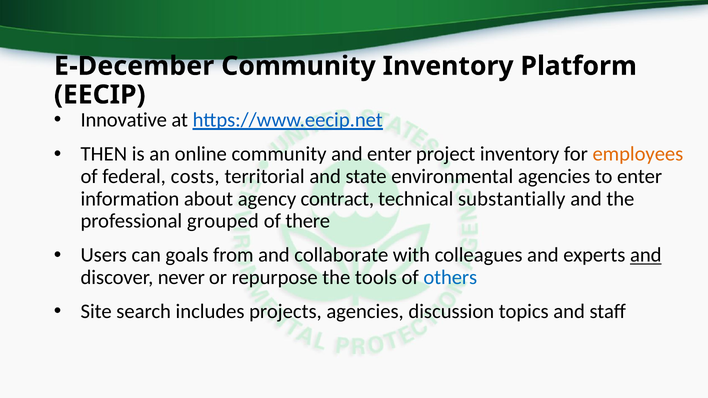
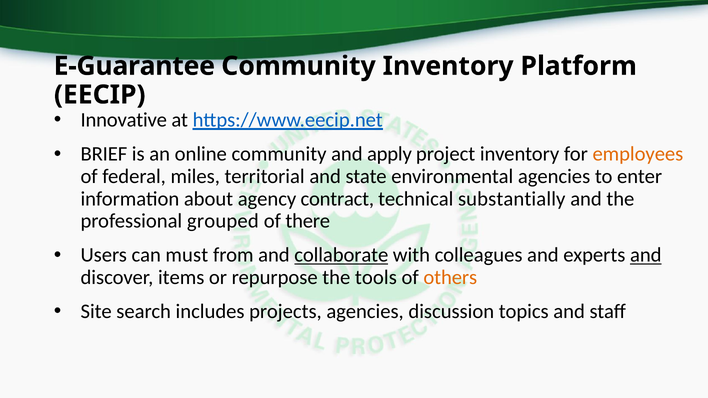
E-December: E-December -> E-Guarantee
THEN: THEN -> BRIEF
and enter: enter -> apply
costs: costs -> miles
goals: goals -> must
collaborate underline: none -> present
never: never -> items
others colour: blue -> orange
